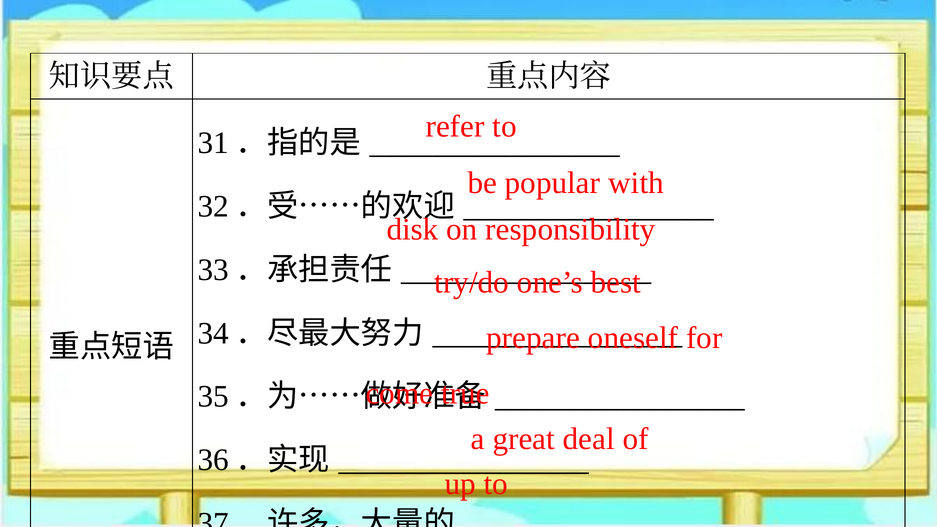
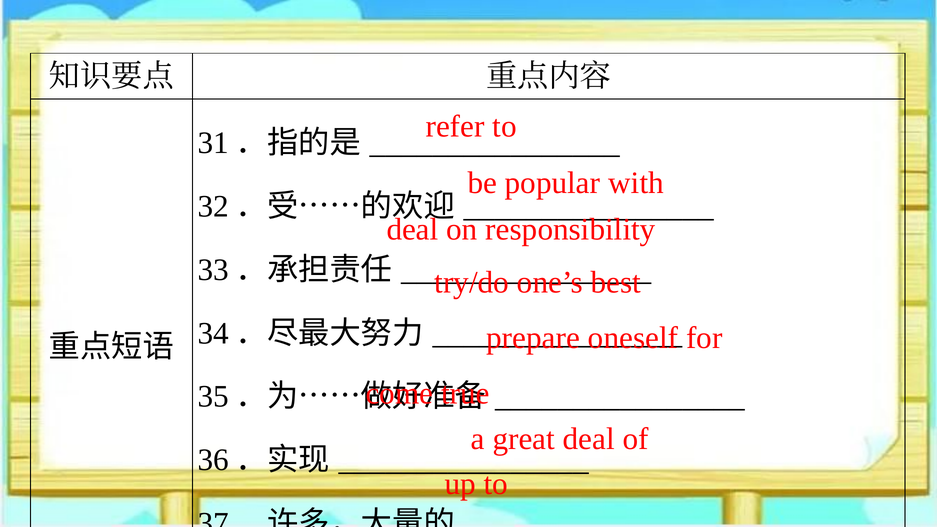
disk at (413, 229): disk -> deal
